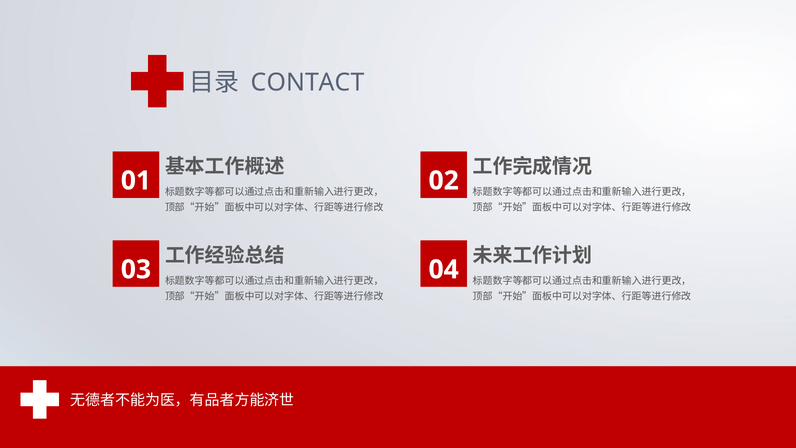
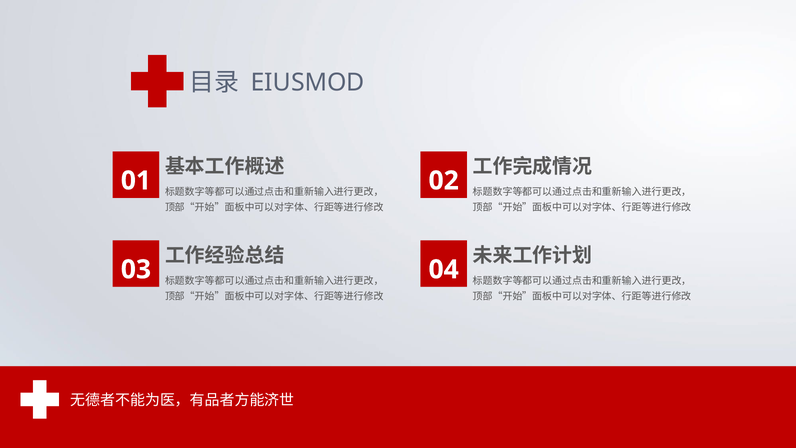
CONTACT: CONTACT -> EIUSMOD
